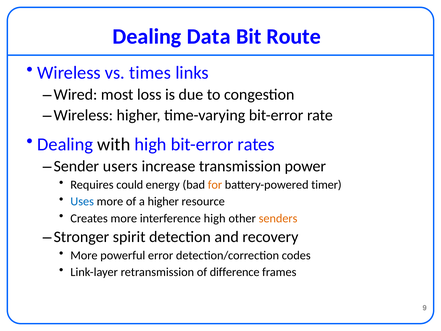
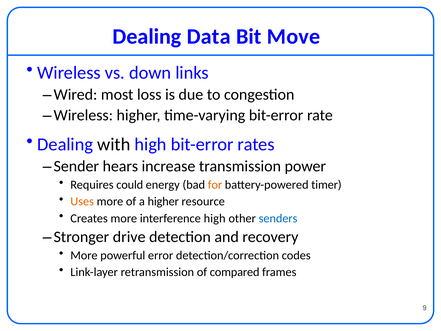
Route: Route -> Move
times: times -> down
users: users -> hears
Uses colour: blue -> orange
senders colour: orange -> blue
spirit: spirit -> drive
difference: difference -> compared
